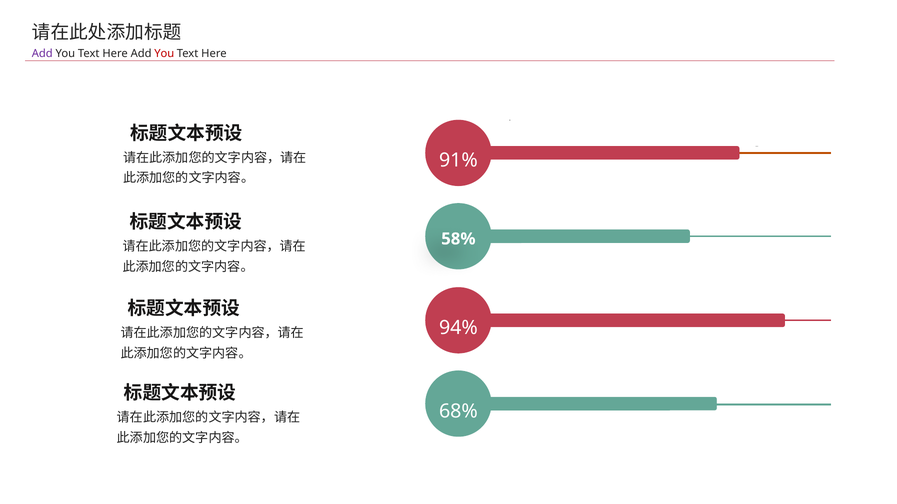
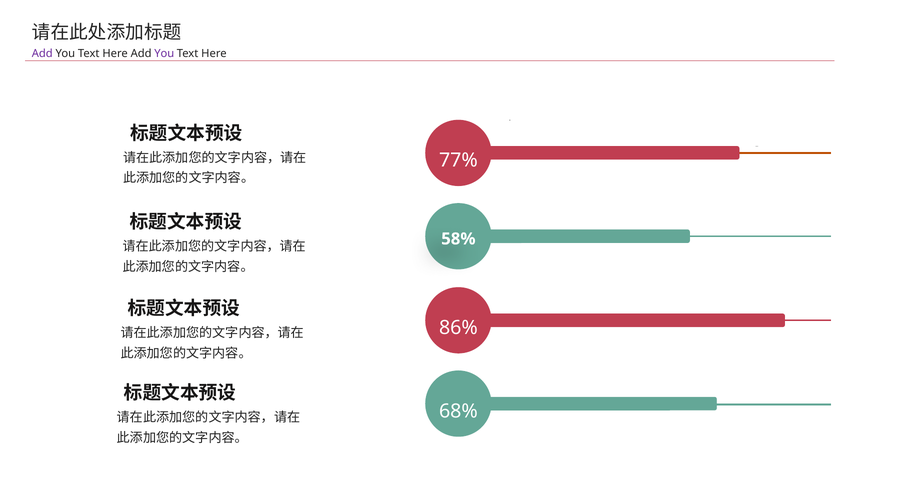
You at (164, 54) colour: red -> purple
91%: 91% -> 77%
94%: 94% -> 86%
